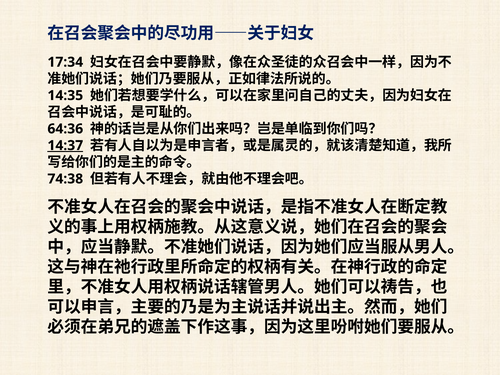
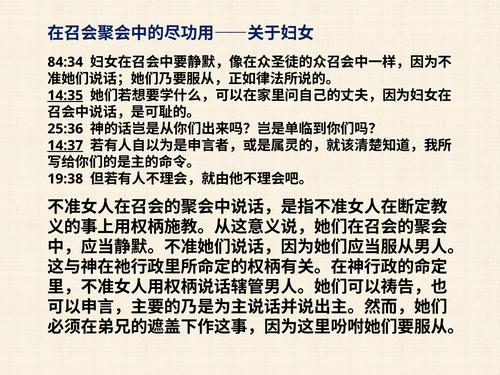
17:34: 17:34 -> 84:34
14:35 underline: none -> present
64:36: 64:36 -> 25:36
74:38: 74:38 -> 19:38
